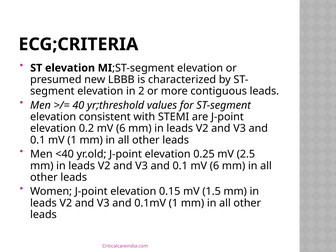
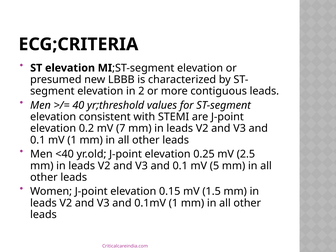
0.2 mV 6: 6 -> 7
0.1 mV 6: 6 -> 5
